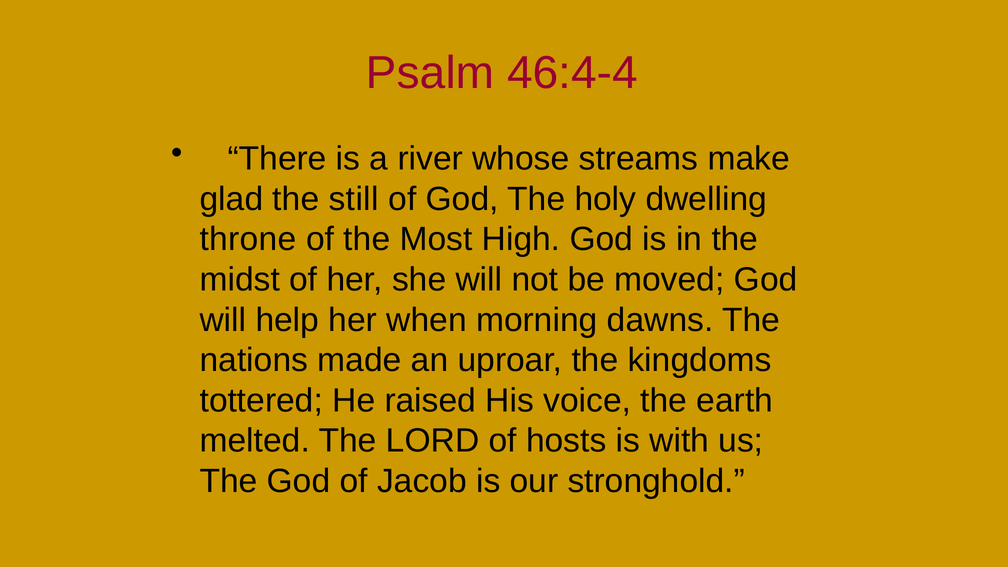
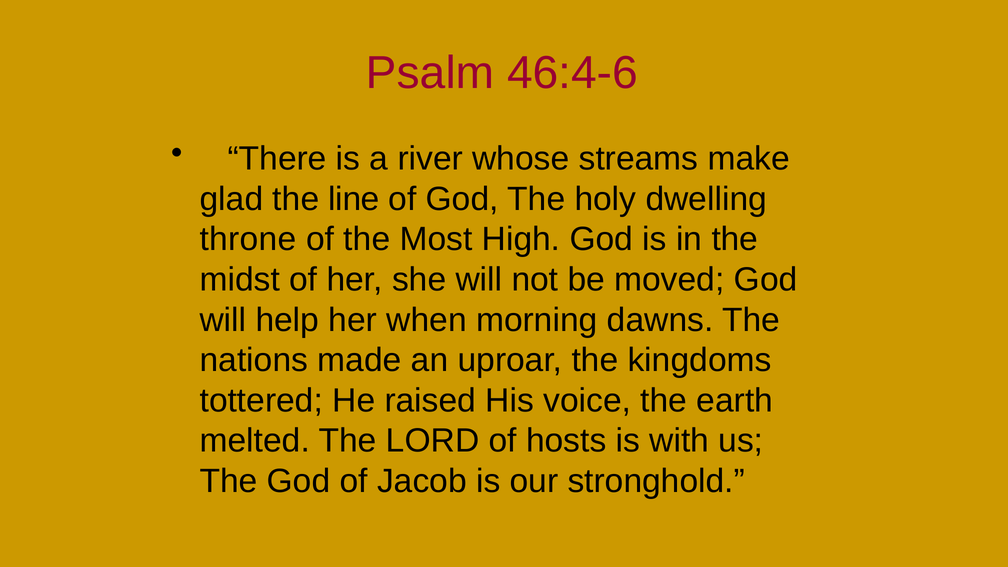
46:4-4: 46:4-4 -> 46:4-6
still: still -> line
